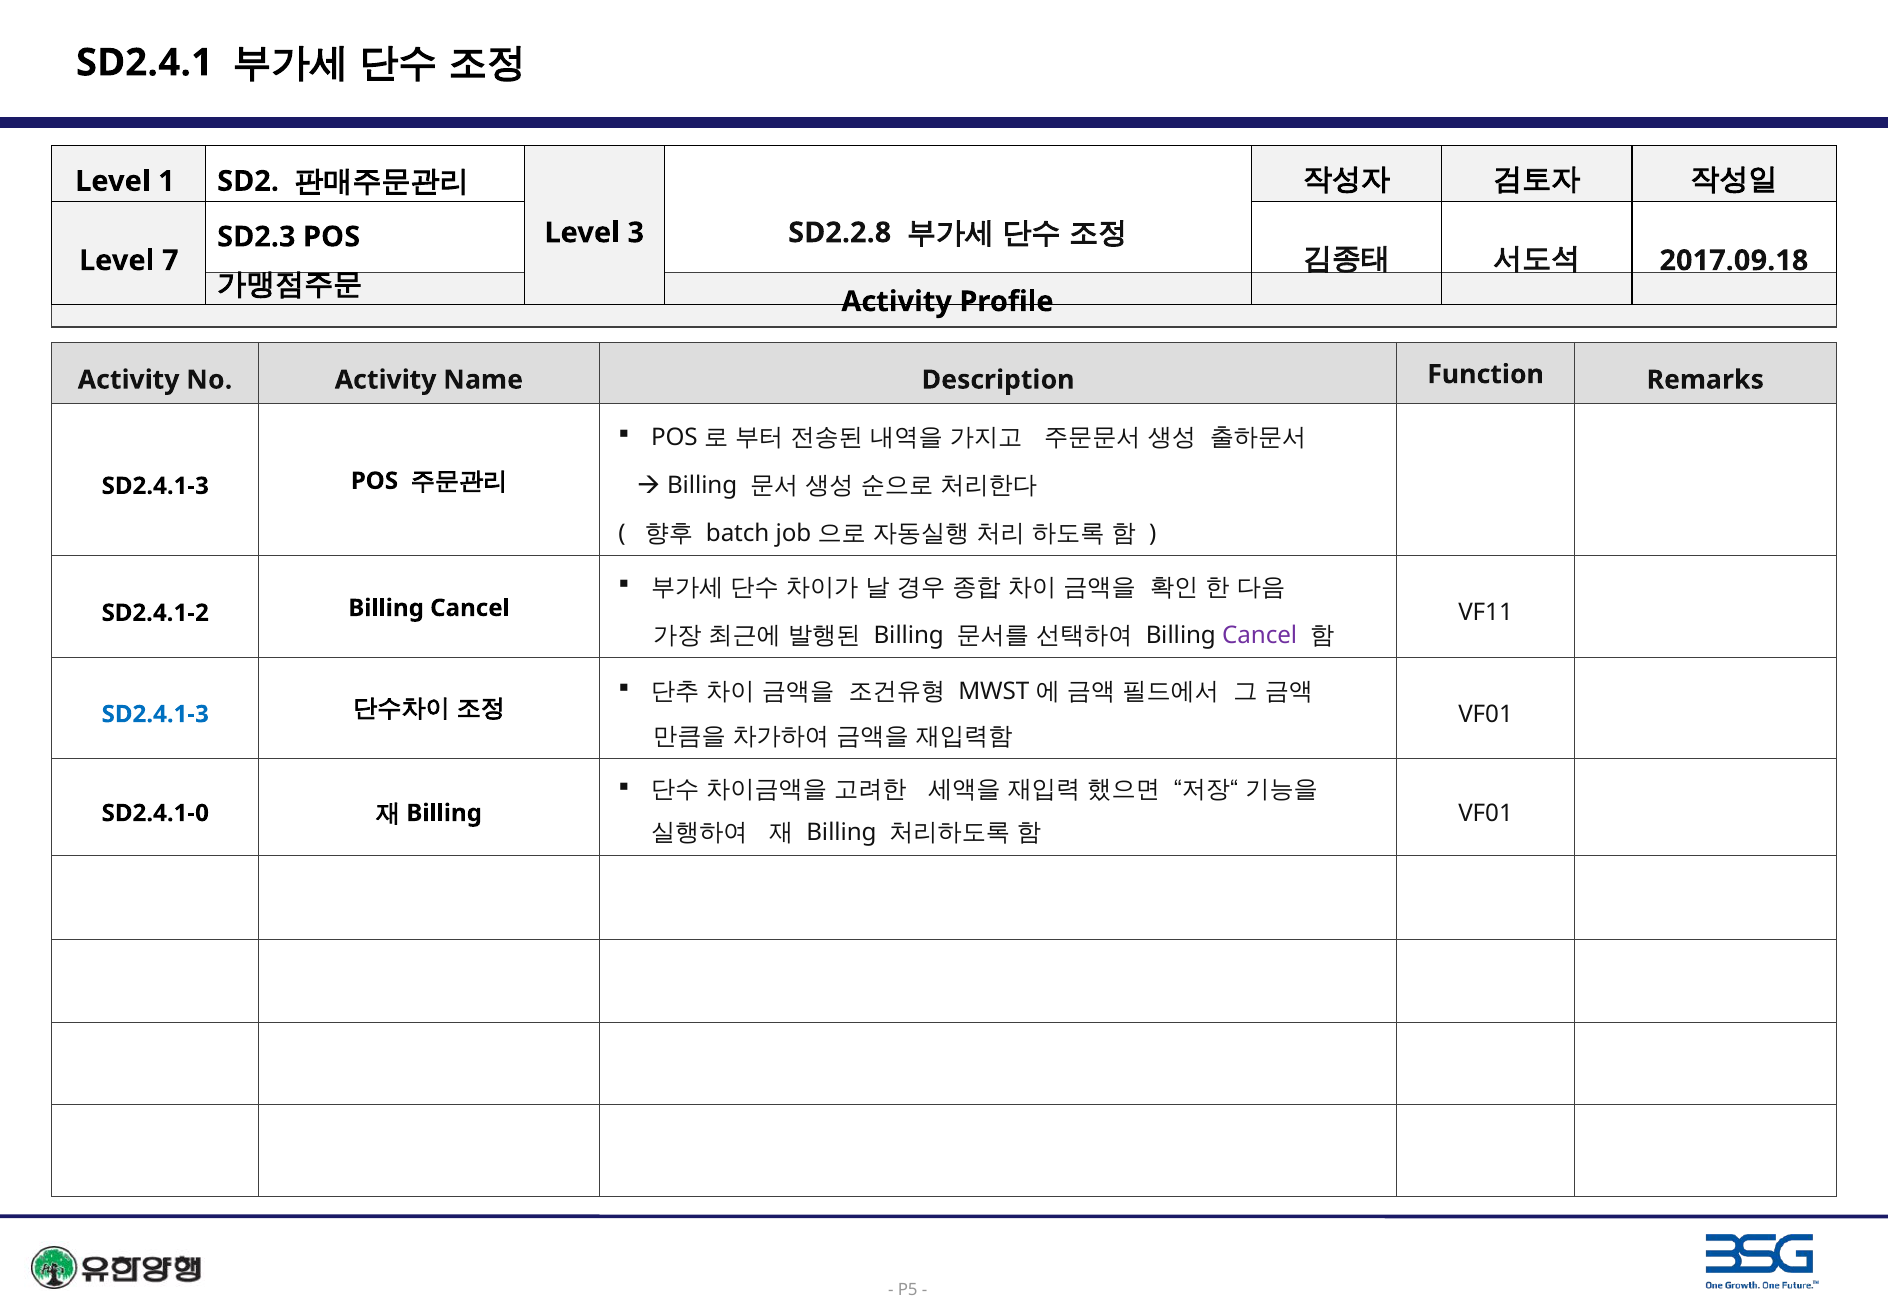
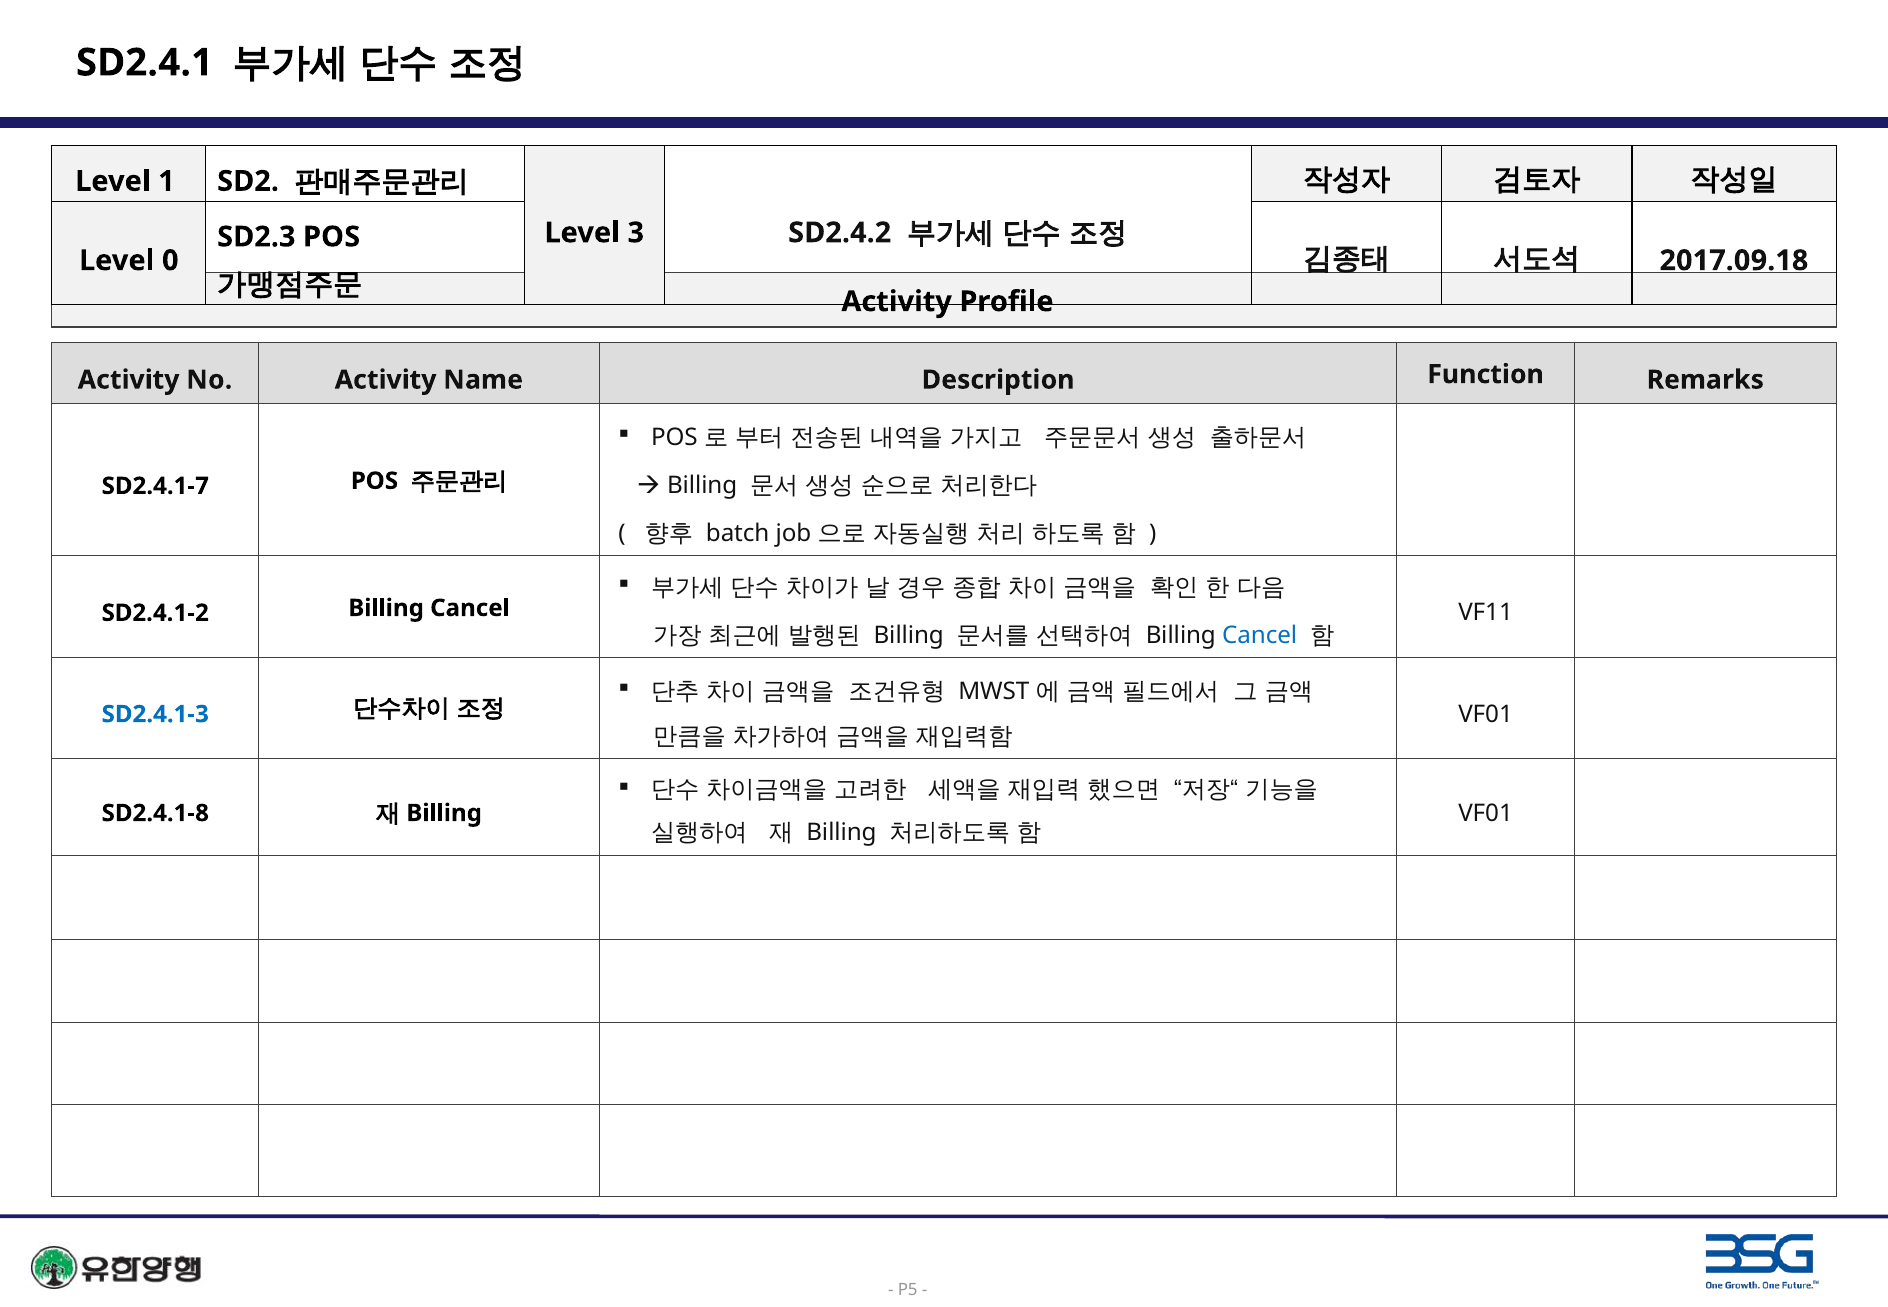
SD2.2.8: SD2.2.8 -> SD2.4.2
7: 7 -> 0
SD2.4.1-3 at (155, 486): SD2.4.1-3 -> SD2.4.1-7
Cancel at (1260, 635) colour: purple -> blue
SD2.4.1-0: SD2.4.1-0 -> SD2.4.1-8
